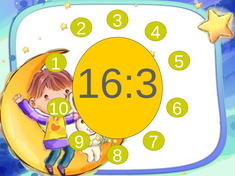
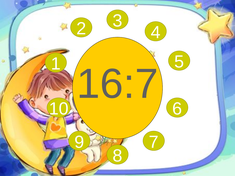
16:3: 16:3 -> 16:7
